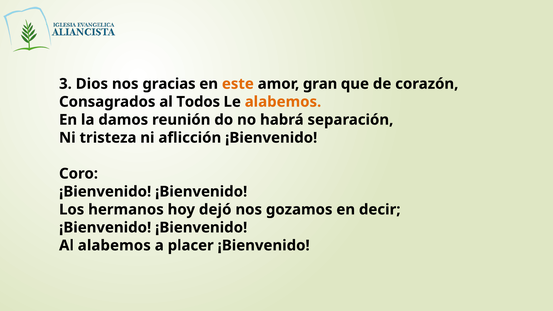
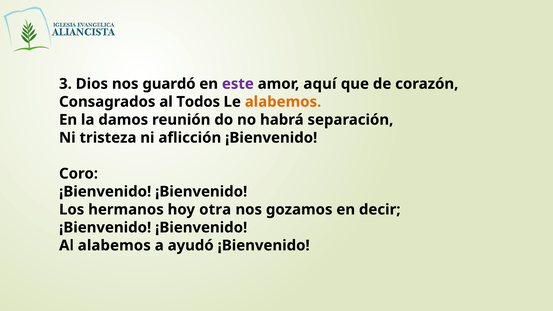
gracias: gracias -> guardó
este colour: orange -> purple
gran: gran -> aquí
dejó: dejó -> otra
placer: placer -> ayudó
